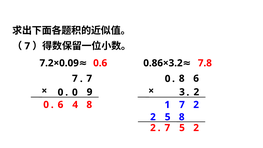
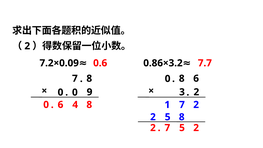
7 at (27, 46): 7 -> 2
7.8: 7.8 -> 7.7
7 7: 7 -> 8
